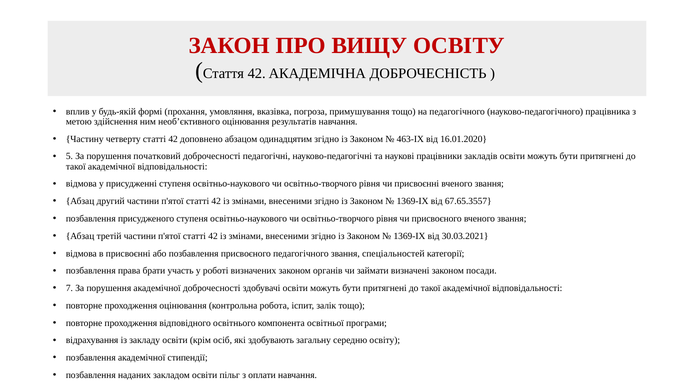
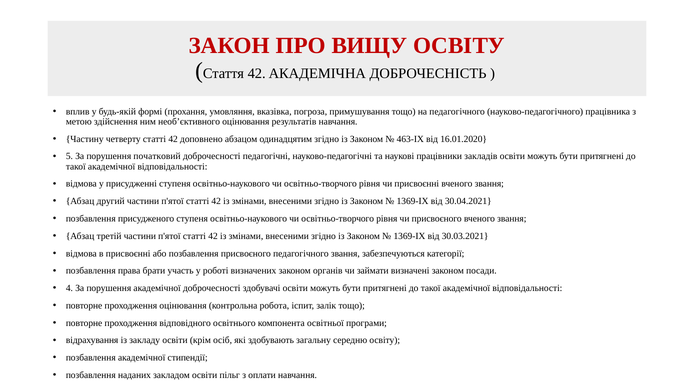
67.65.3557: 67.65.3557 -> 30.04.2021
спеціальностей: спеціальностей -> забезпечуються
7: 7 -> 4
